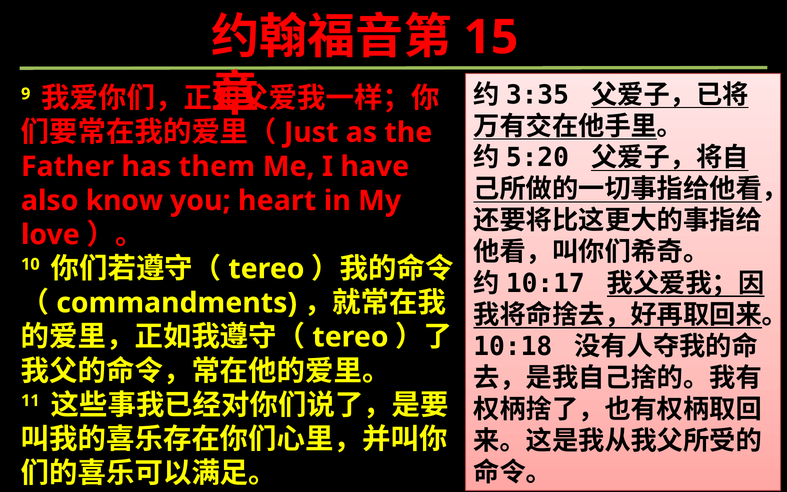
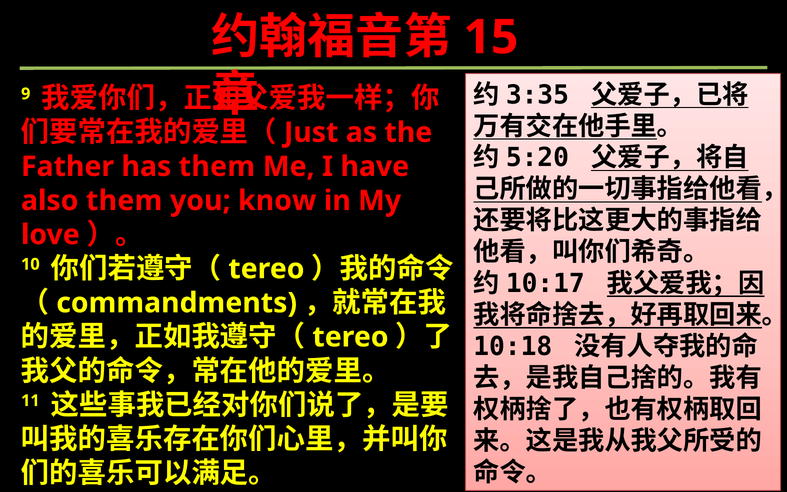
also know: know -> them
heart: heart -> know
